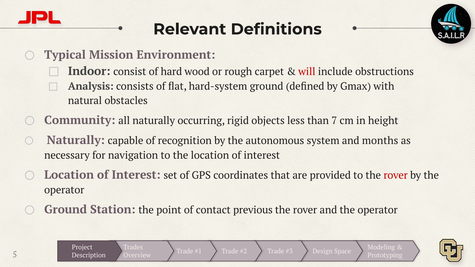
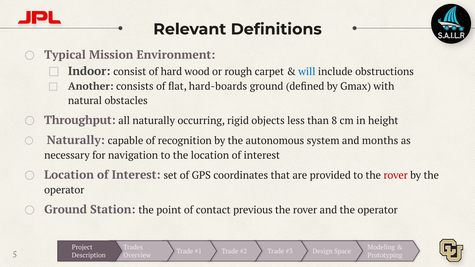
will colour: red -> blue
Analysis: Analysis -> Another
hard-system: hard-system -> hard-boards
Community: Community -> Throughput
7: 7 -> 8
